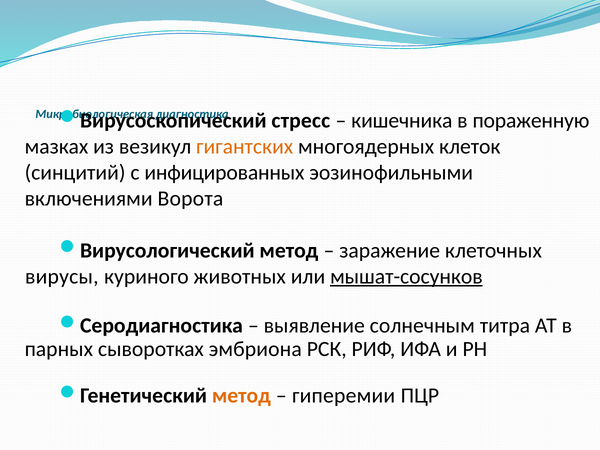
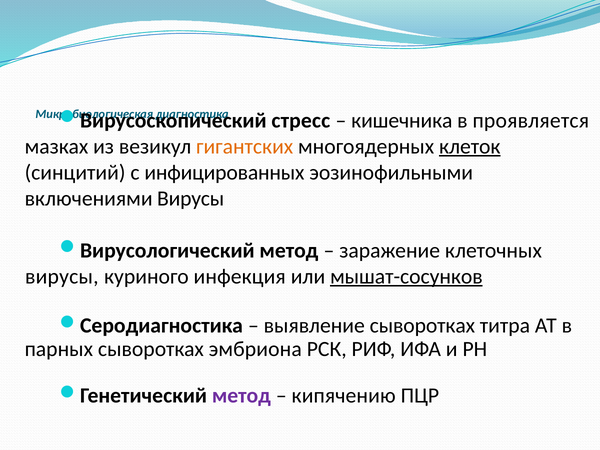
пораженную: пораженную -> проявляется
клеток underline: none -> present
включениями Ворота: Ворота -> Вирусы
животных: животных -> инфекция
выявление солнечным: солнечным -> сыворотках
метод at (241, 396) colour: orange -> purple
гиперемии: гиперемии -> кипячению
